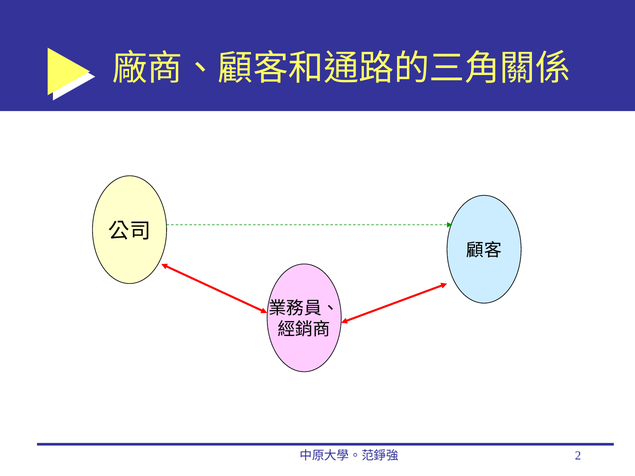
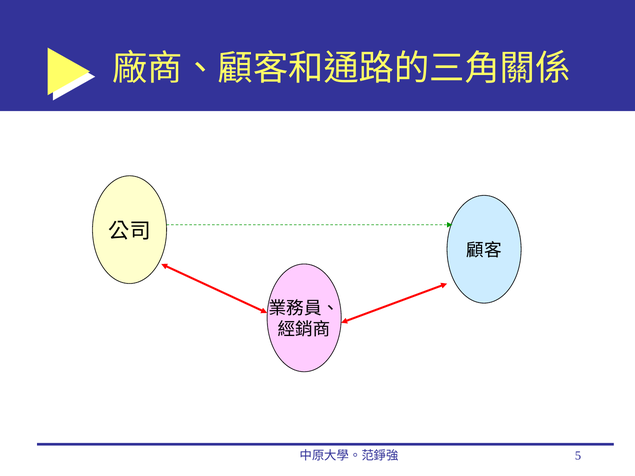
2: 2 -> 5
